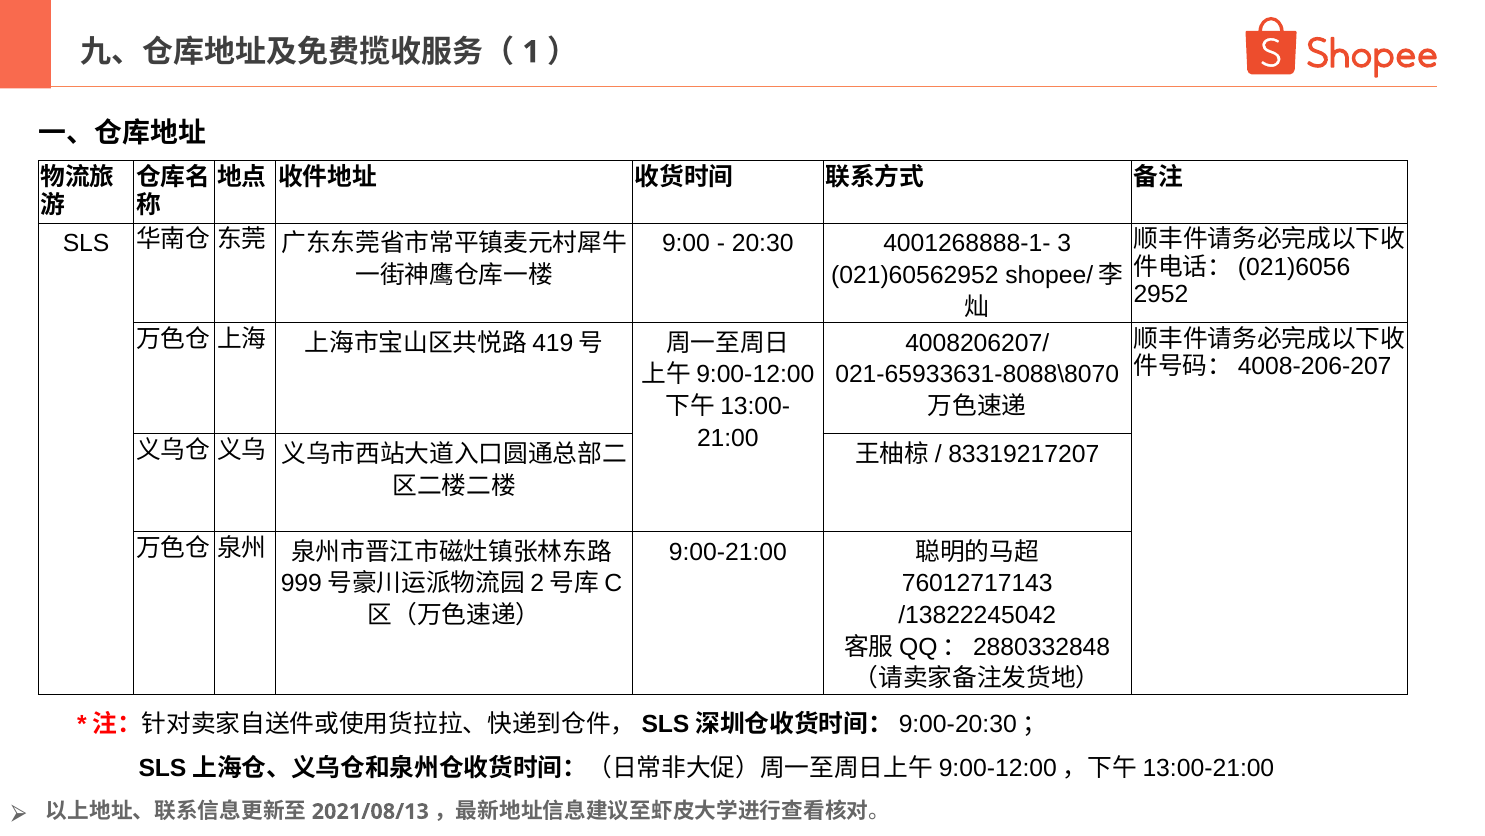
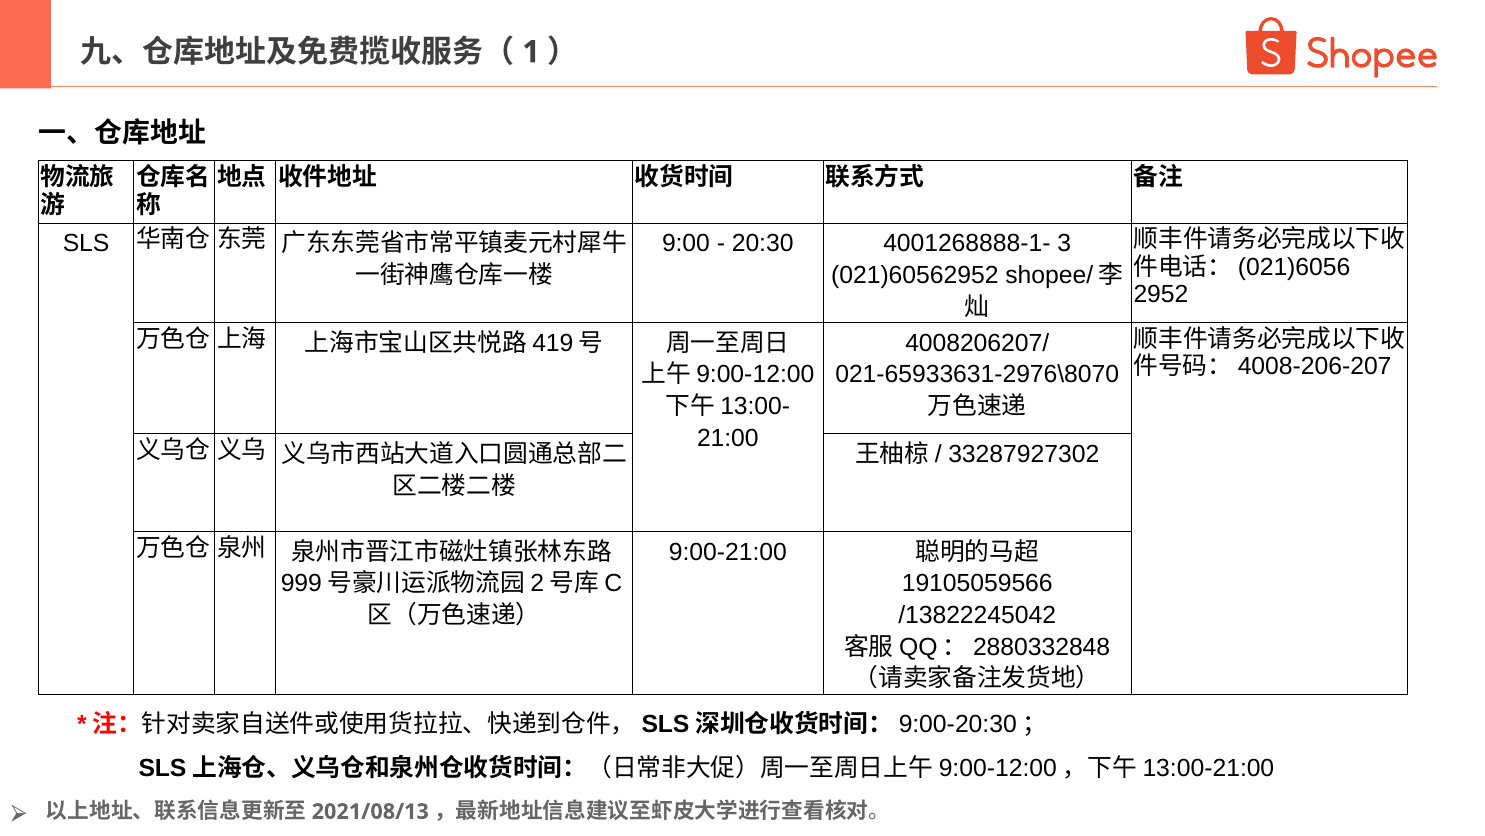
021-65933631-8088\8070: 021-65933631-8088\8070 -> 021-65933631-2976\8070
83319217207: 83319217207 -> 33287927302
76012717143: 76012717143 -> 19105059566
